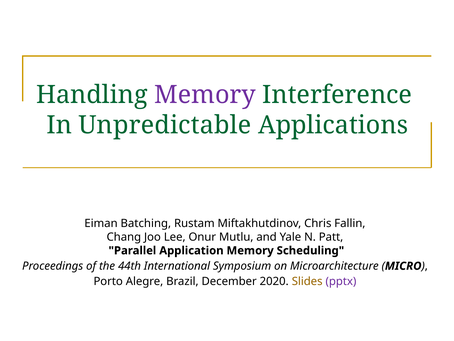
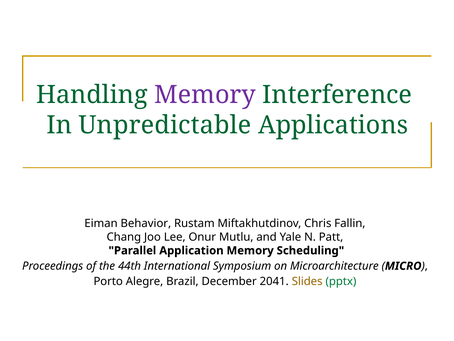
Batching: Batching -> Behavior
2020: 2020 -> 2041
pptx colour: purple -> green
